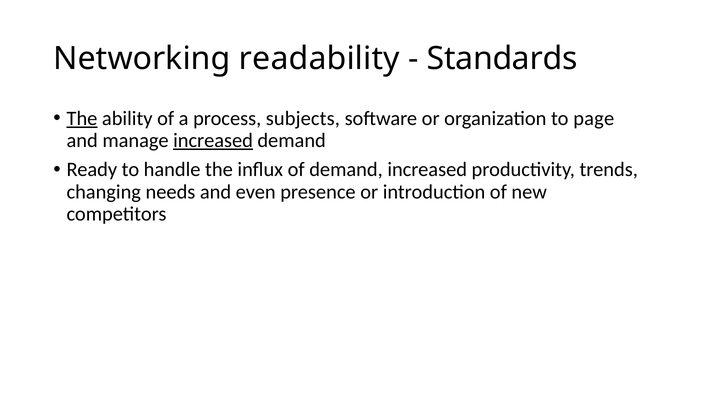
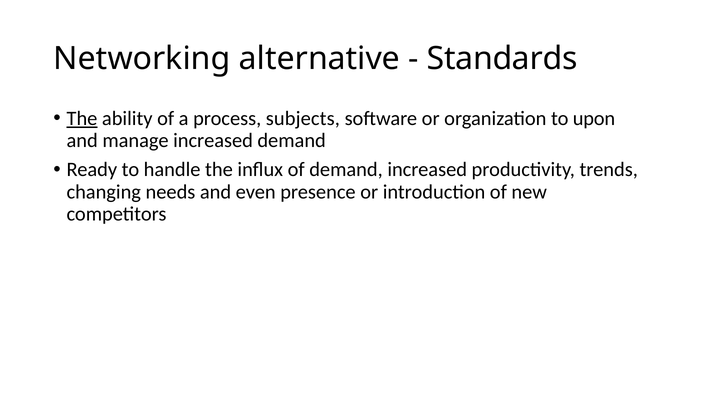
readability: readability -> alternative
page: page -> upon
increased at (213, 141) underline: present -> none
